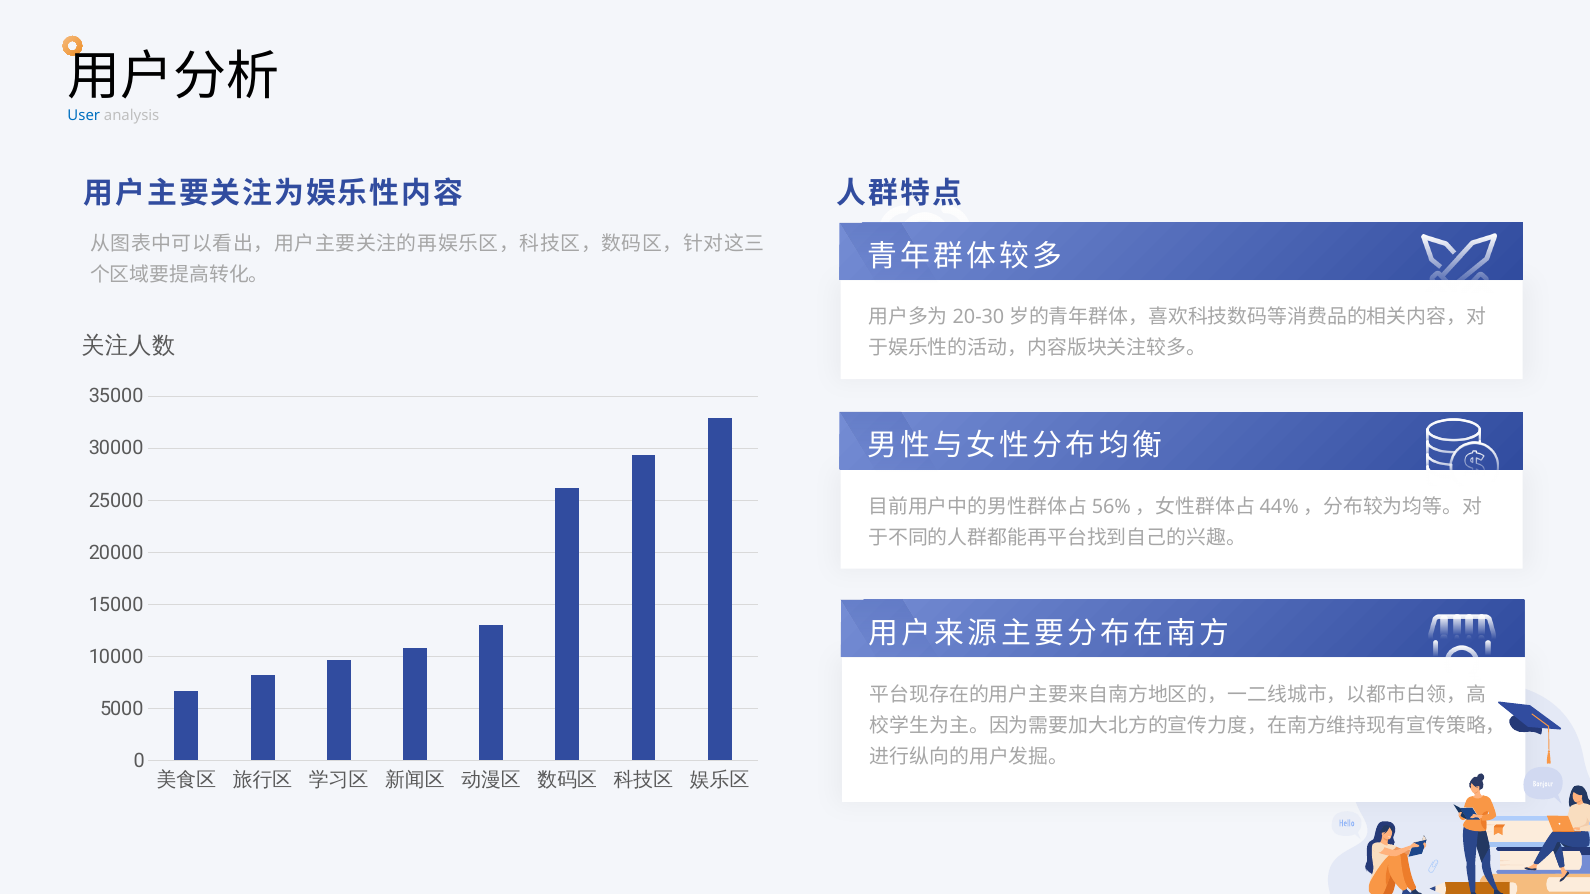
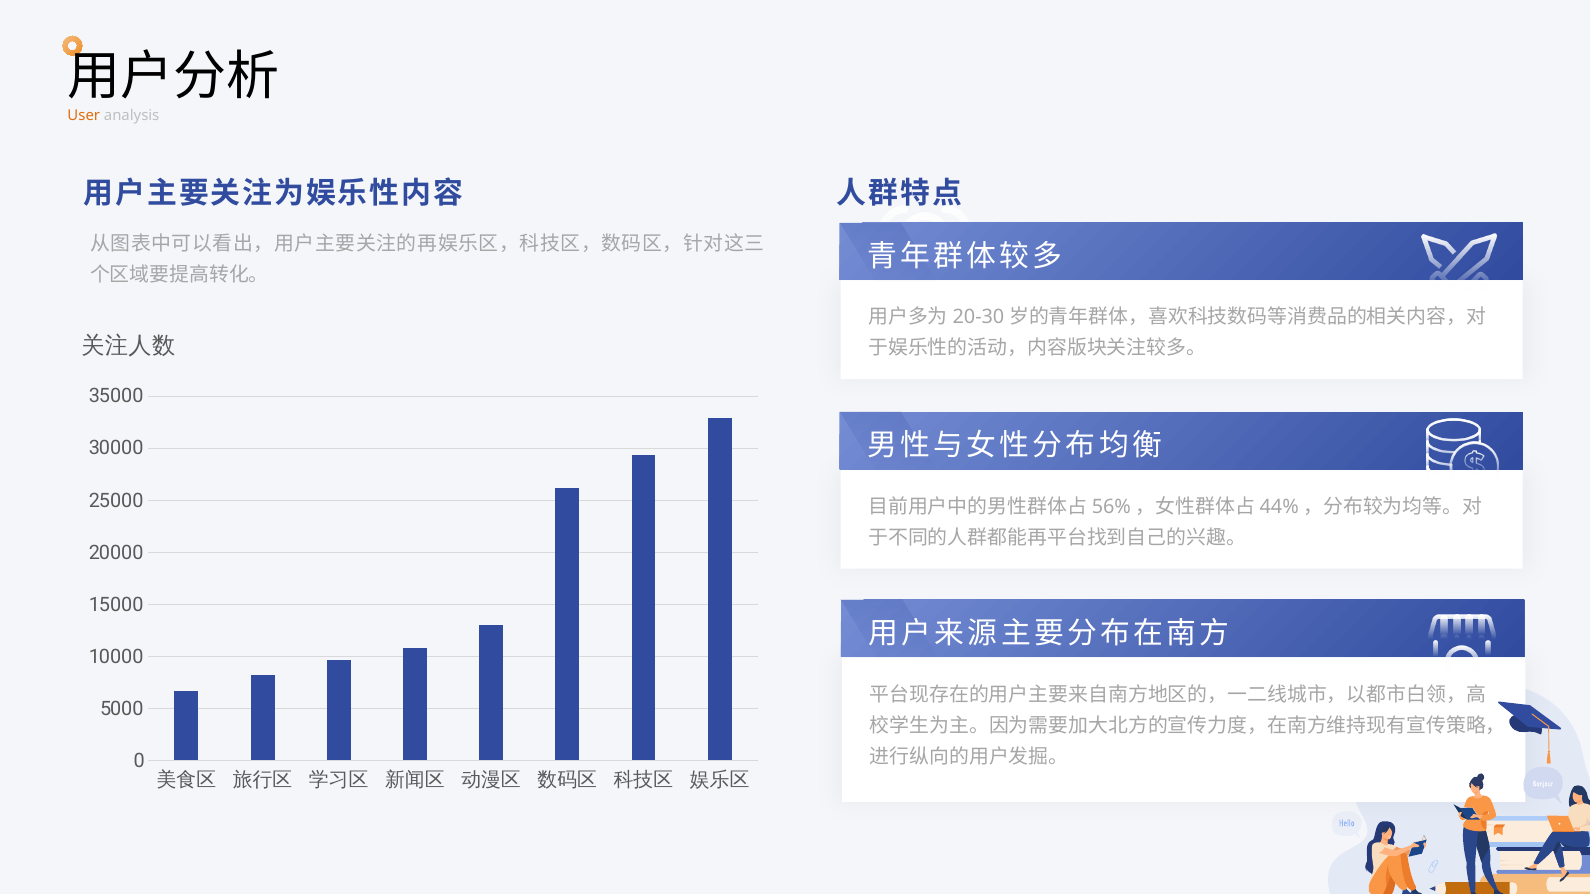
User colour: blue -> orange
